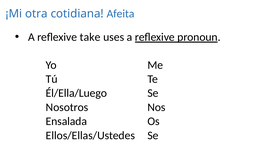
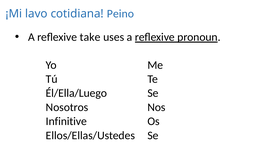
otra: otra -> lavo
Afeita: Afeita -> Peino
Ensalada: Ensalada -> Infinitive
